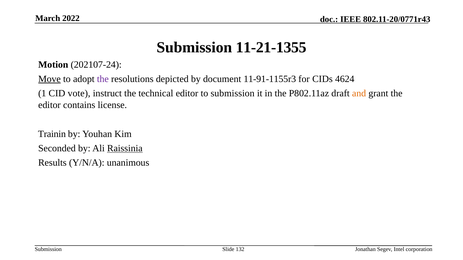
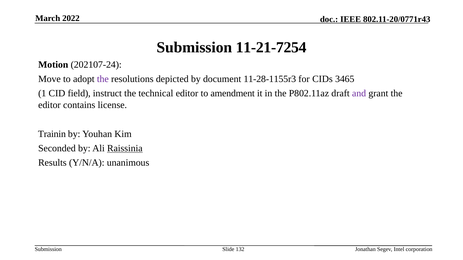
11-21-1355: 11-21-1355 -> 11-21-7254
Move underline: present -> none
11-91-1155r3: 11-91-1155r3 -> 11-28-1155r3
4624: 4624 -> 3465
vote: vote -> field
to submission: submission -> amendment
and colour: orange -> purple
